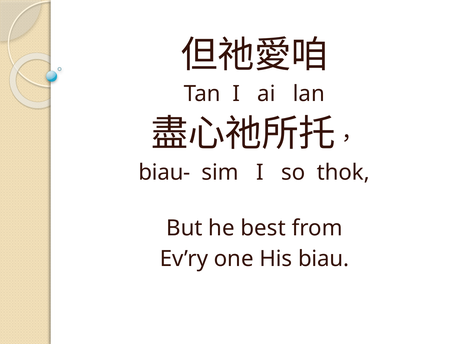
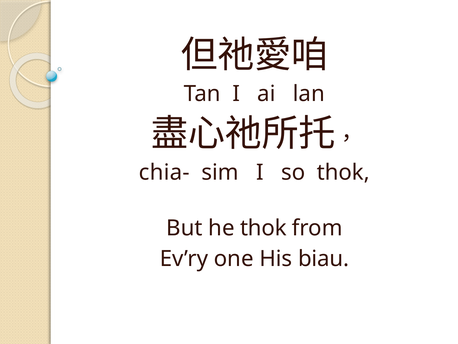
biau-: biau- -> chia-
he best: best -> thok
